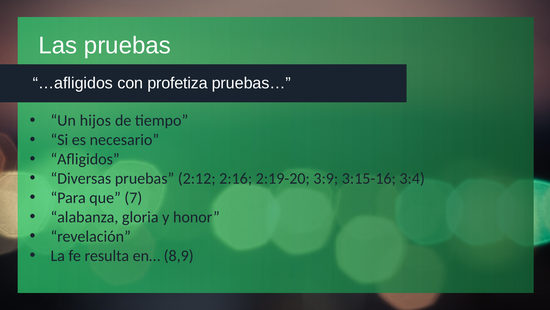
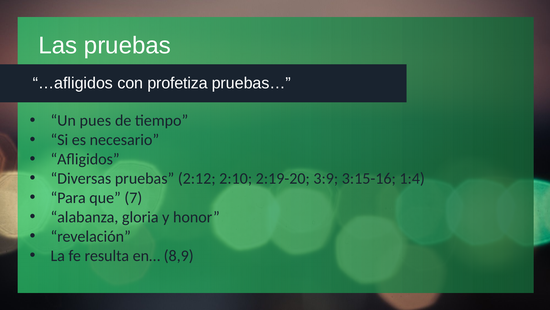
hijos: hijos -> pues
2:16: 2:16 -> 2:10
3:4: 3:4 -> 1:4
